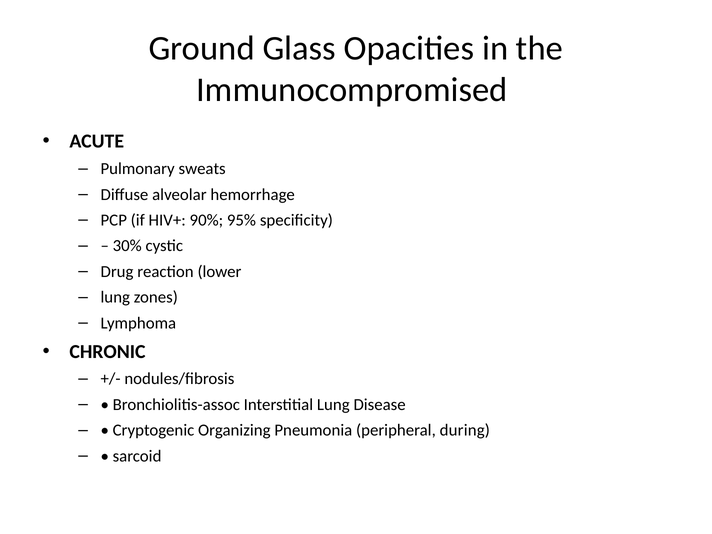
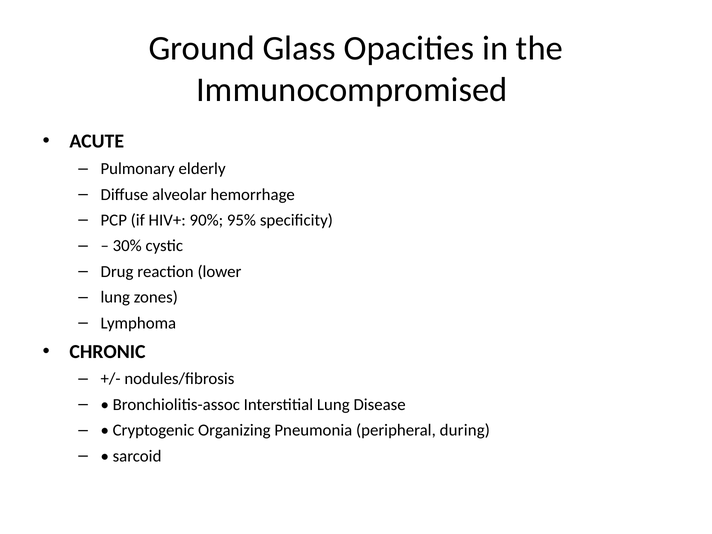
sweats: sweats -> elderly
